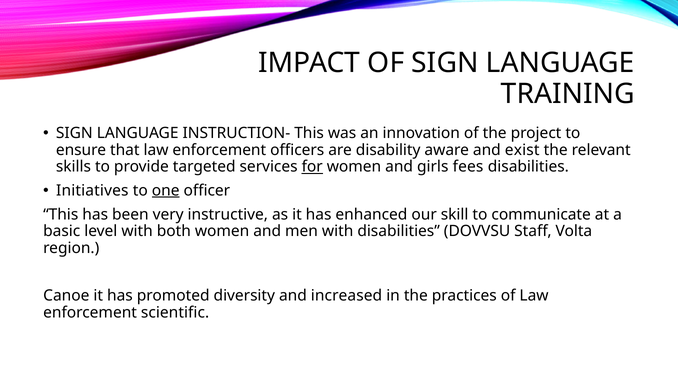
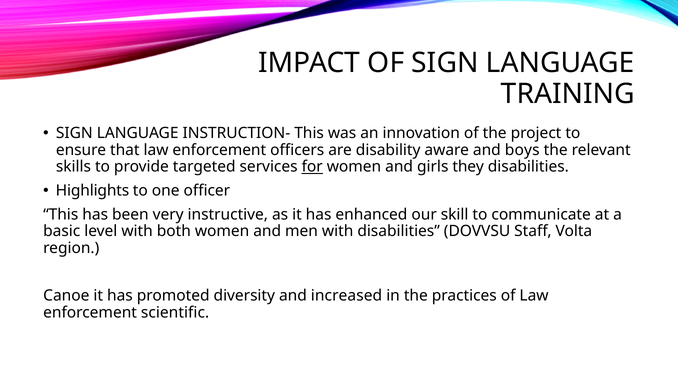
exist: exist -> boys
fees: fees -> they
Initiatives: Initiatives -> Highlights
one underline: present -> none
